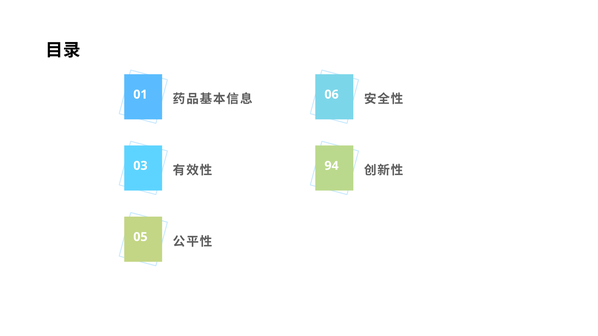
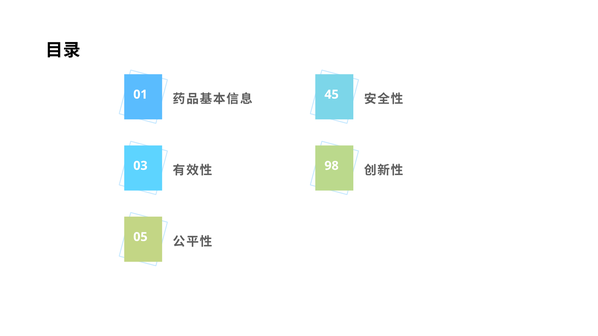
06: 06 -> 45
94: 94 -> 98
